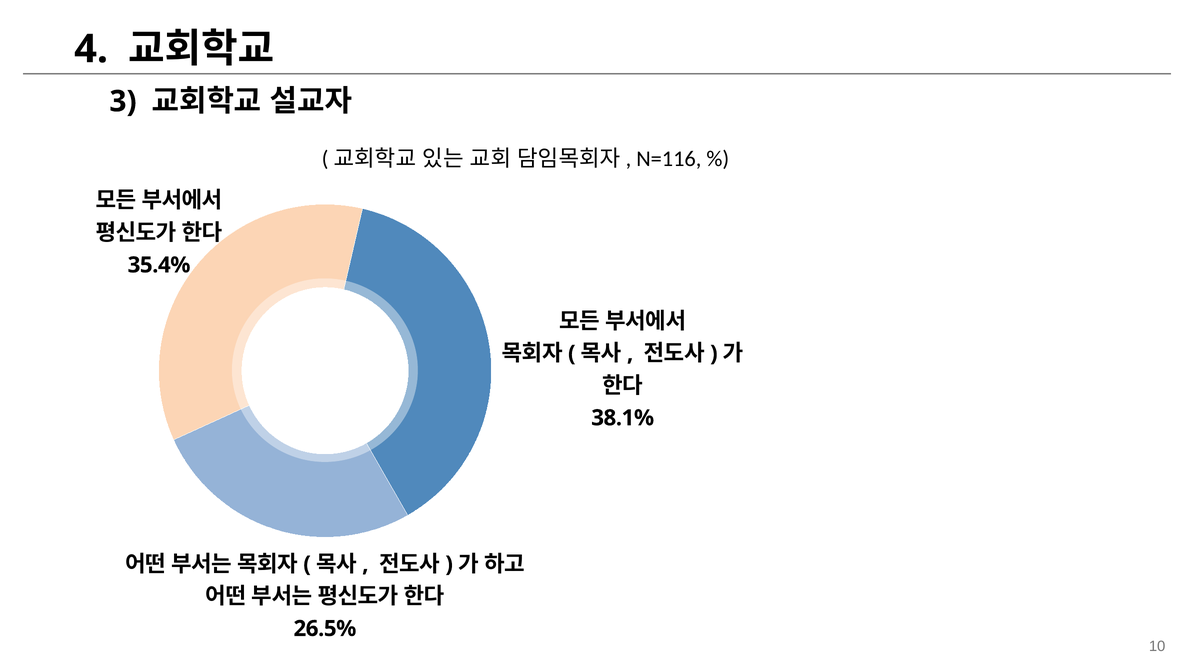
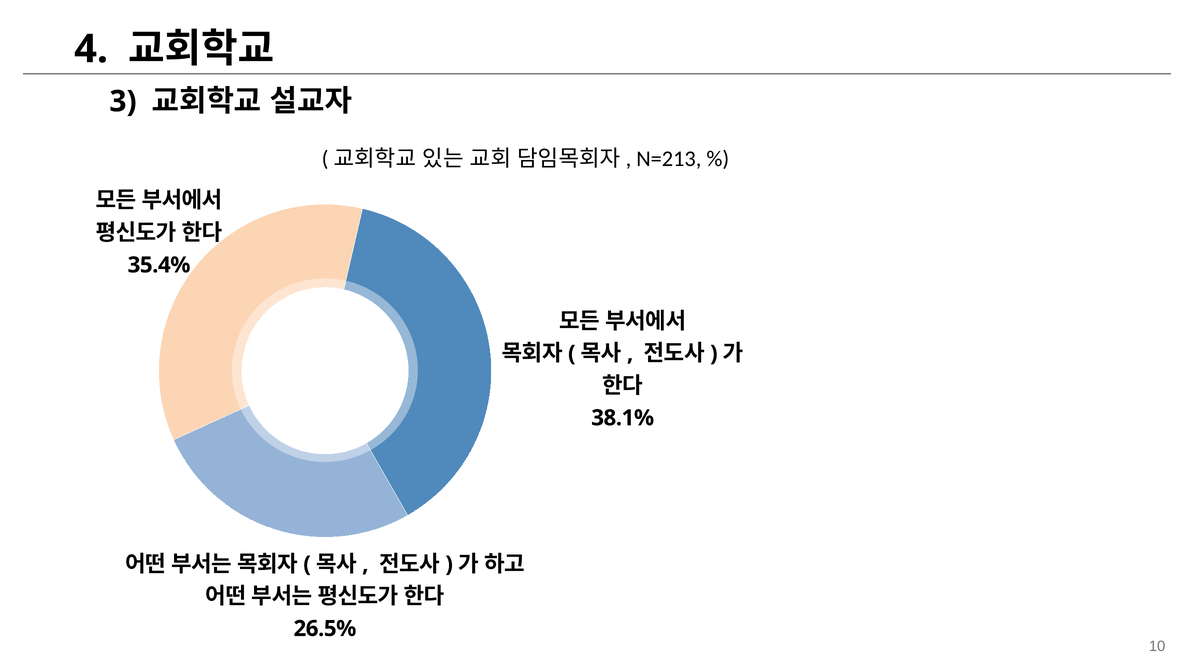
N=116: N=116 -> N=213
